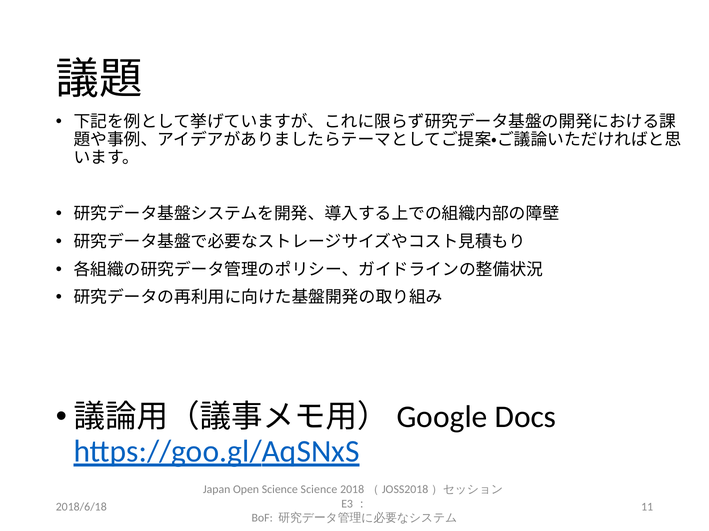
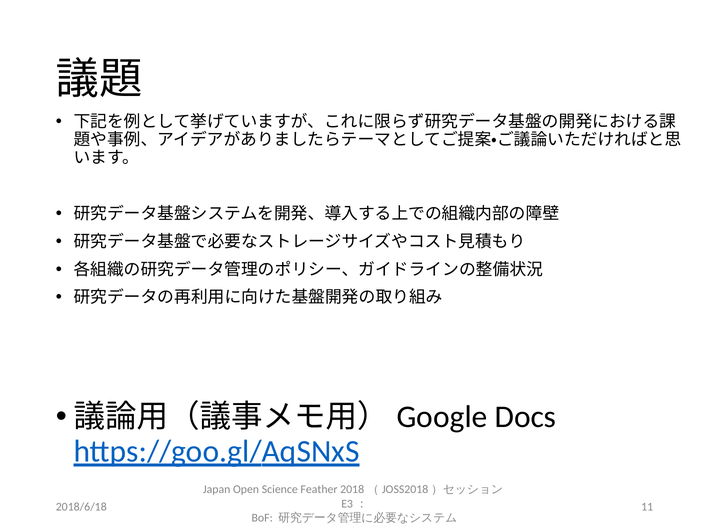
Science Science: Science -> Feather
